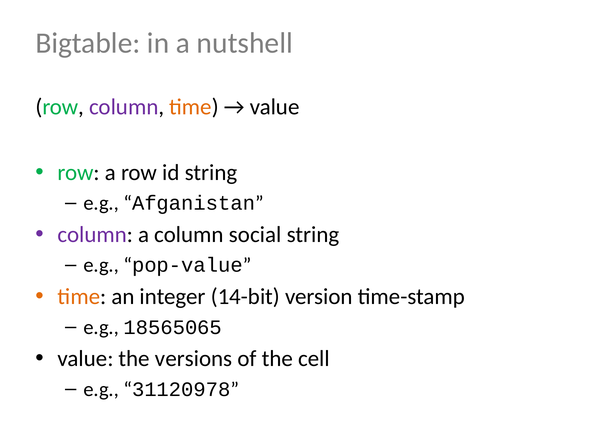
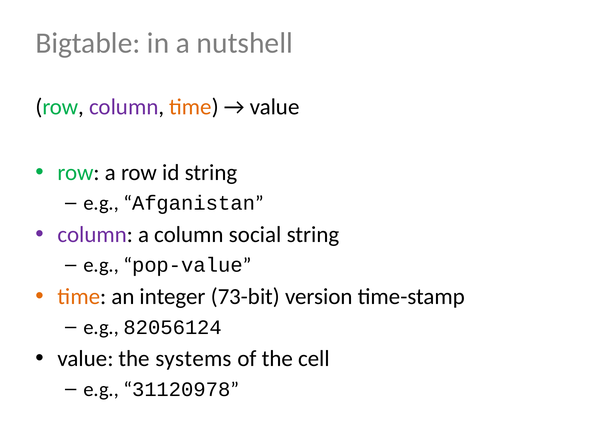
14-bit: 14-bit -> 73-bit
18565065: 18565065 -> 82056124
versions: versions -> systems
